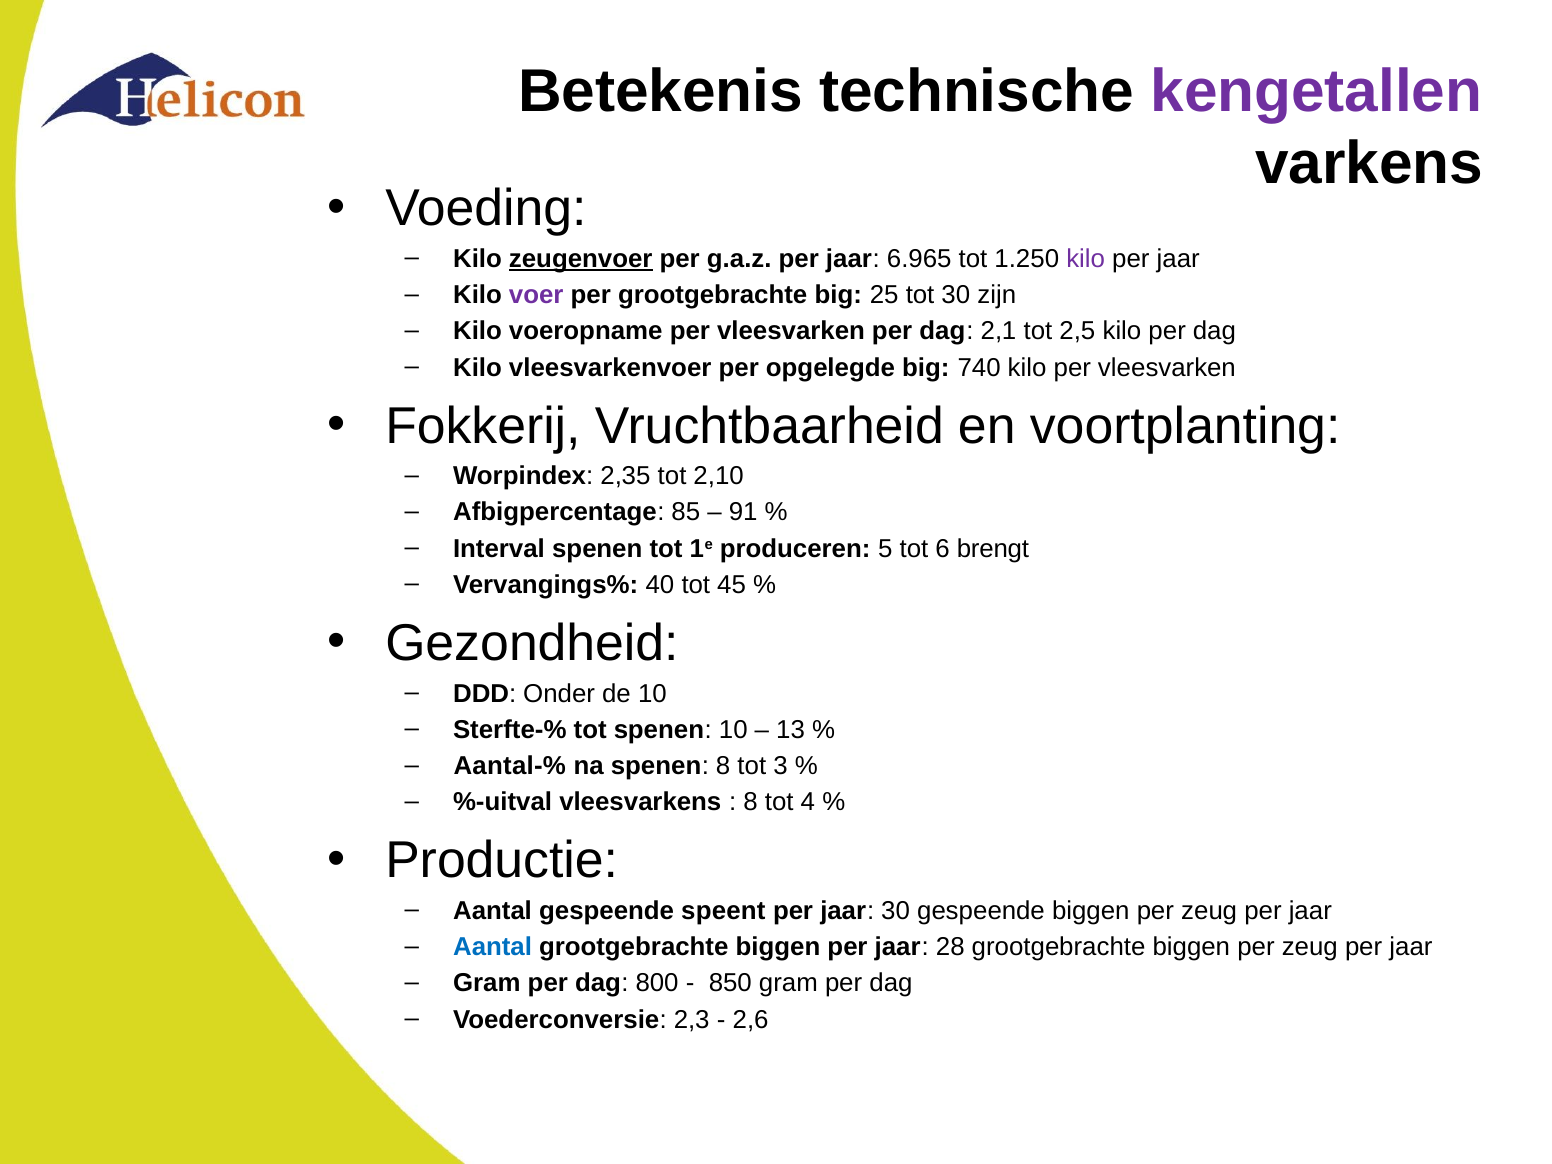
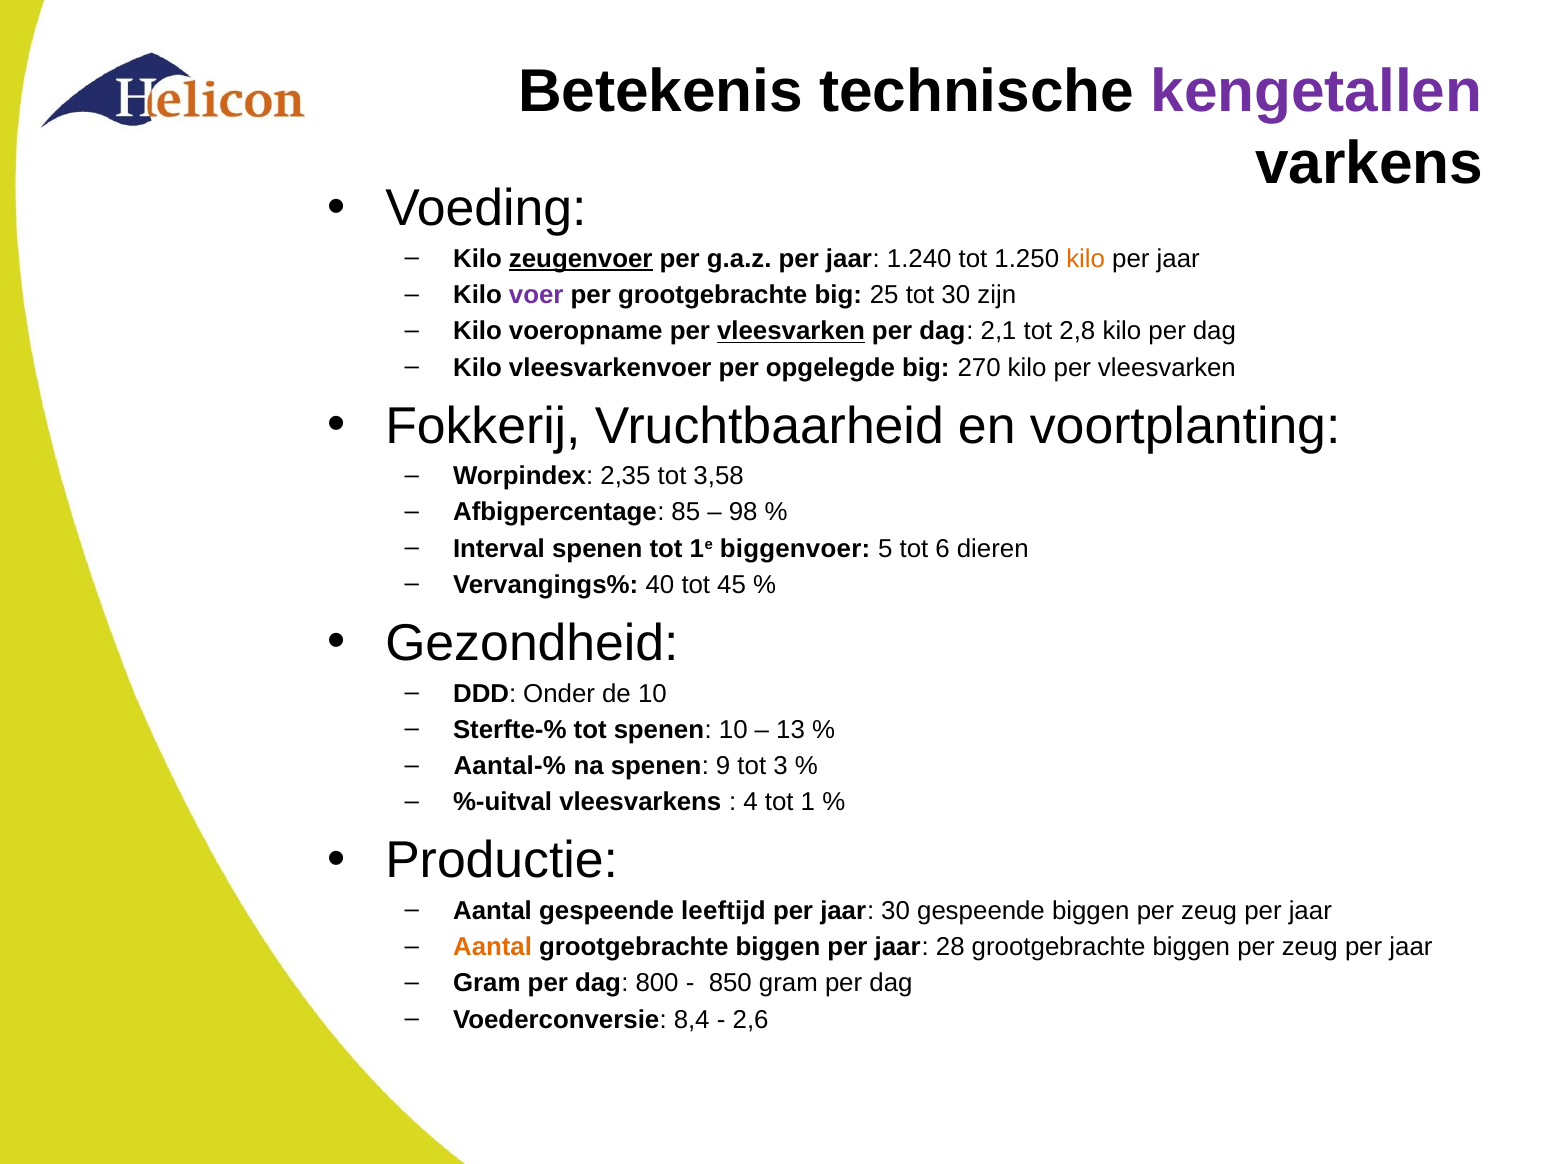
6.965: 6.965 -> 1.240
kilo at (1086, 259) colour: purple -> orange
vleesvarken at (791, 331) underline: none -> present
2,5: 2,5 -> 2,8
740: 740 -> 270
2,10: 2,10 -> 3,58
91: 91 -> 98
produceren: produceren -> biggenvoer
brengt: brengt -> dieren
spenen 8: 8 -> 9
8 at (751, 802): 8 -> 4
4: 4 -> 1
speent: speent -> leeftijd
Aantal at (493, 947) colour: blue -> orange
2,3: 2,3 -> 8,4
